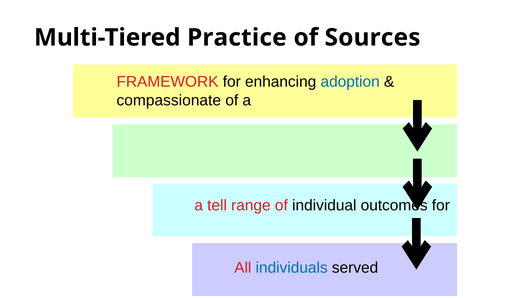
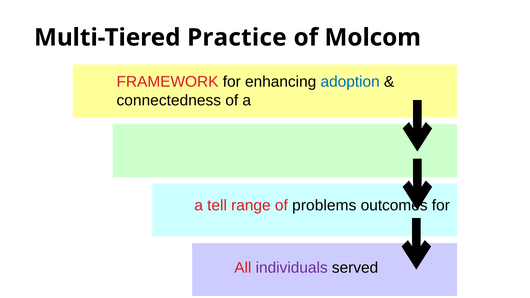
Sources: Sources -> Molcom
compassionate: compassionate -> connectedness
individual: individual -> problems
individuals colour: blue -> purple
